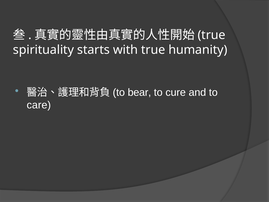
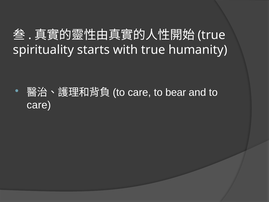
bear at (139, 92): bear -> care
cure: cure -> bear
